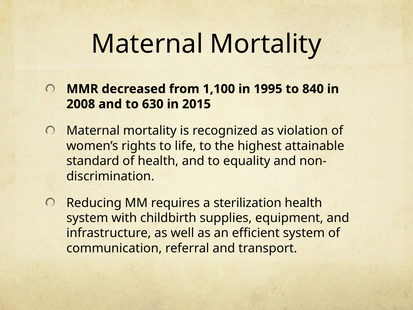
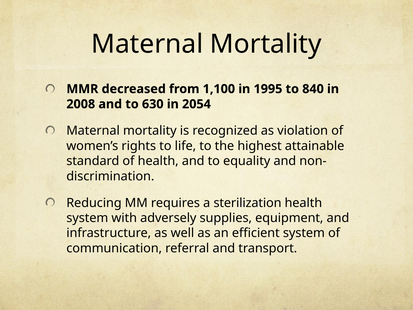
2015: 2015 -> 2054
childbirth: childbirth -> adversely
